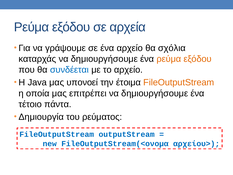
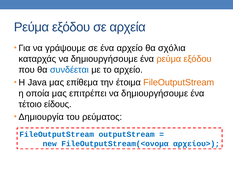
υπονοεί: υπονοεί -> επίθεμα
πάντα: πάντα -> είδους
